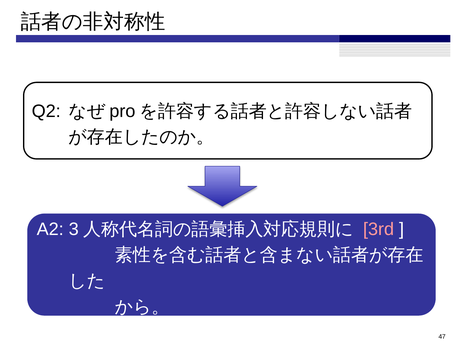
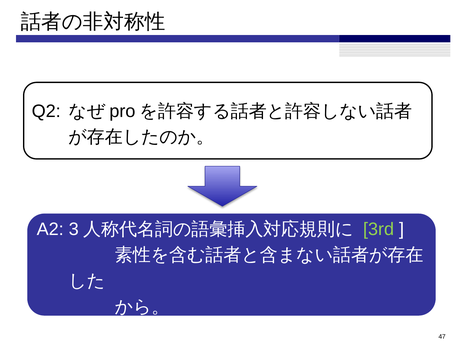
3rd colour: pink -> light green
